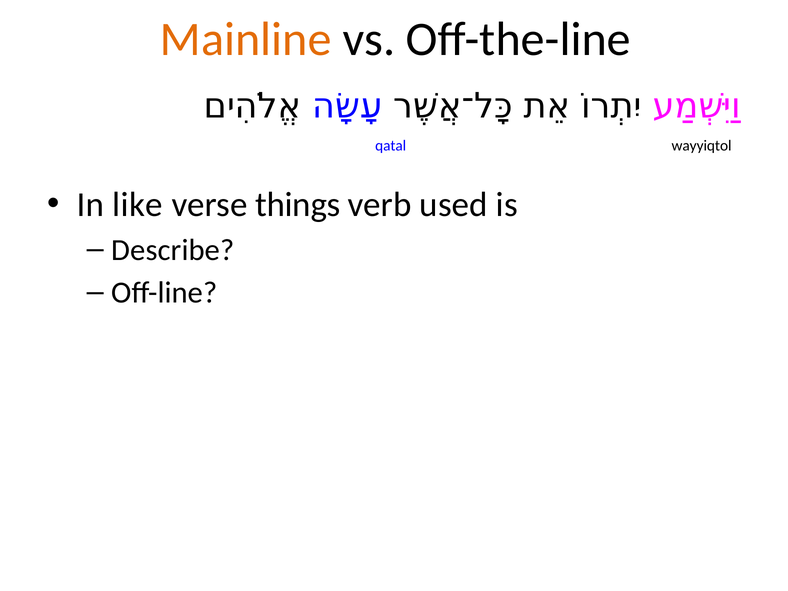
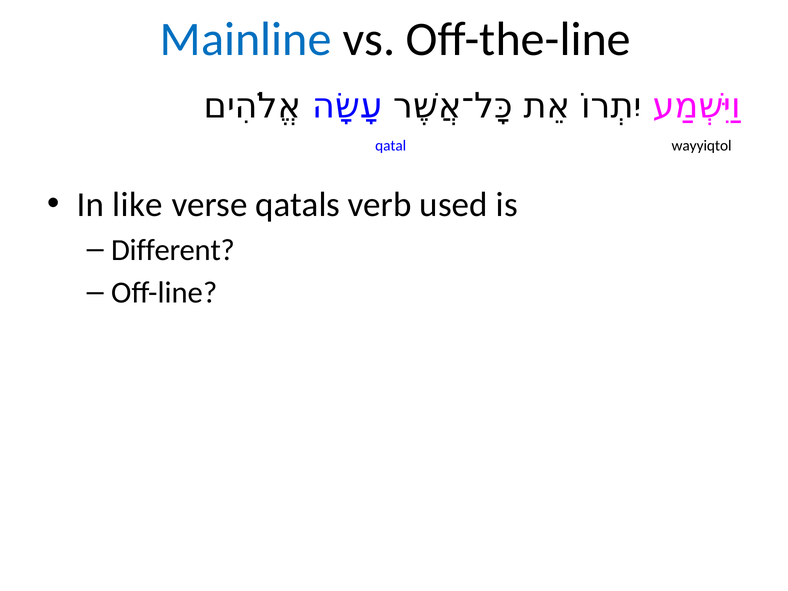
Mainline colour: orange -> blue
things: things -> qatals
Describe: Describe -> Different
